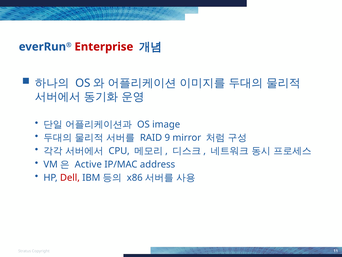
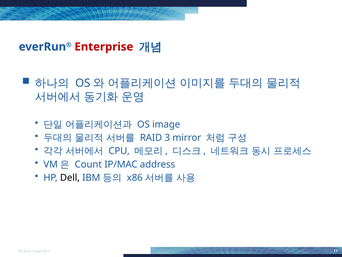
9: 9 -> 3
Active: Active -> Count
Dell colour: red -> black
